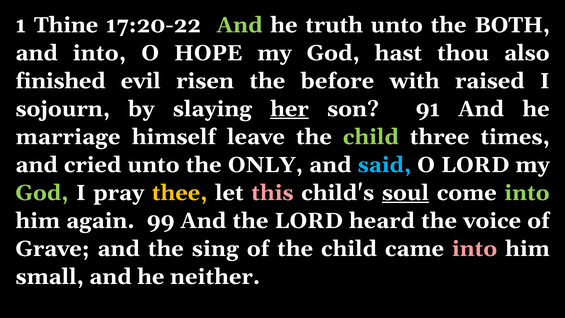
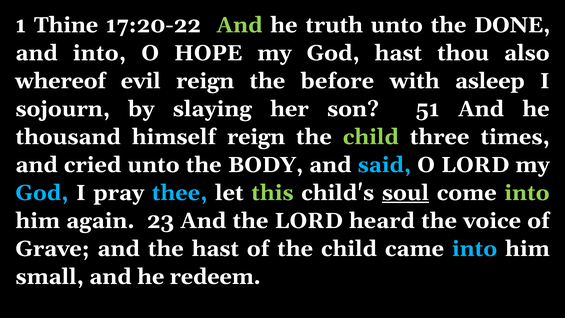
BOTH: BOTH -> DONE
finished: finished -> whereof
evil risen: risen -> reign
raised: raised -> asleep
her underline: present -> none
91: 91 -> 51
marriage: marriage -> thousand
himself leave: leave -> reign
ONLY: ONLY -> BODY
God at (42, 193) colour: light green -> light blue
thee colour: yellow -> light blue
this colour: pink -> light green
99: 99 -> 23
the sing: sing -> hast
into at (475, 249) colour: pink -> light blue
neither: neither -> redeem
